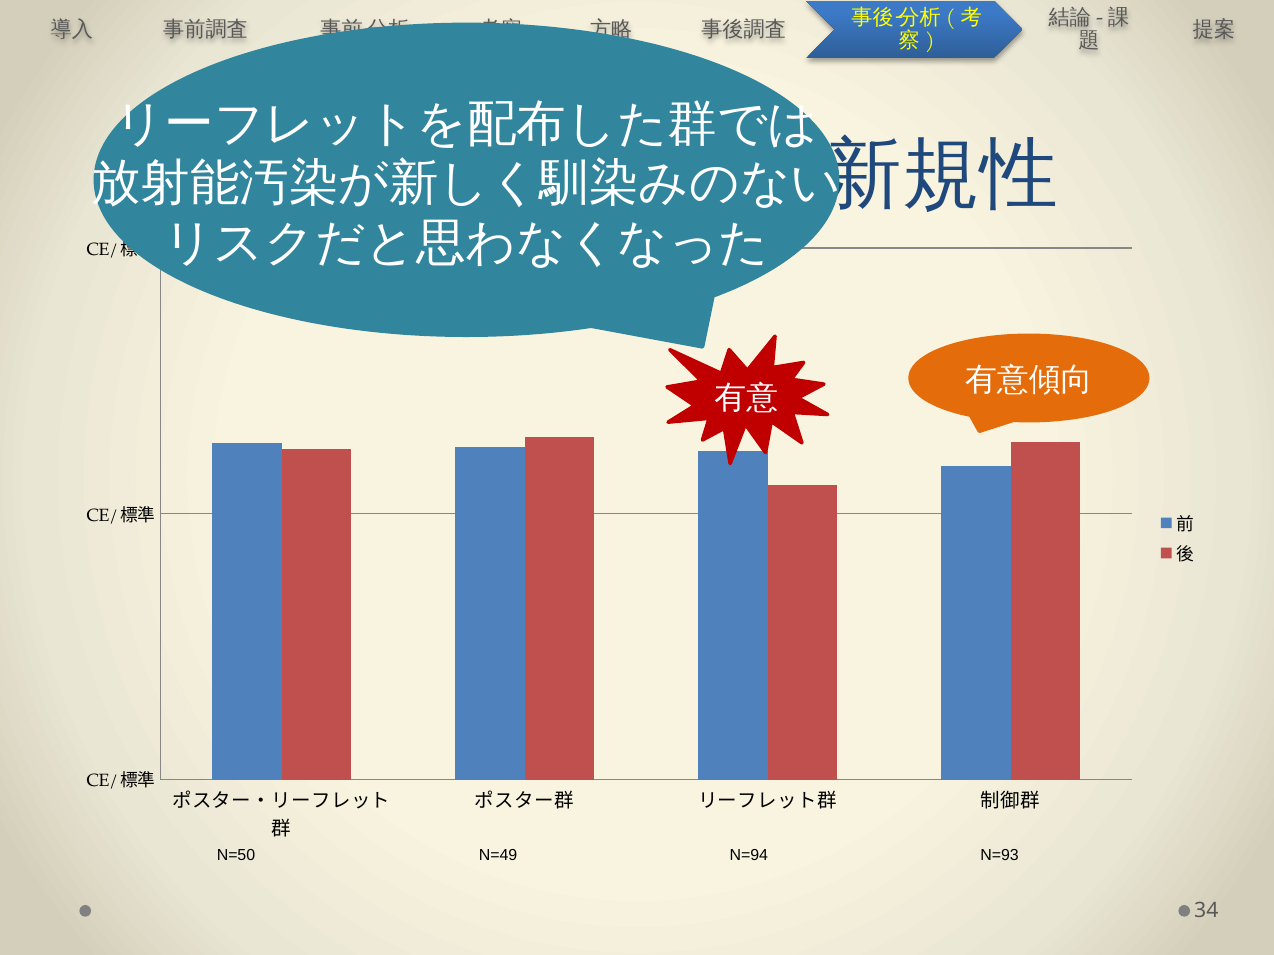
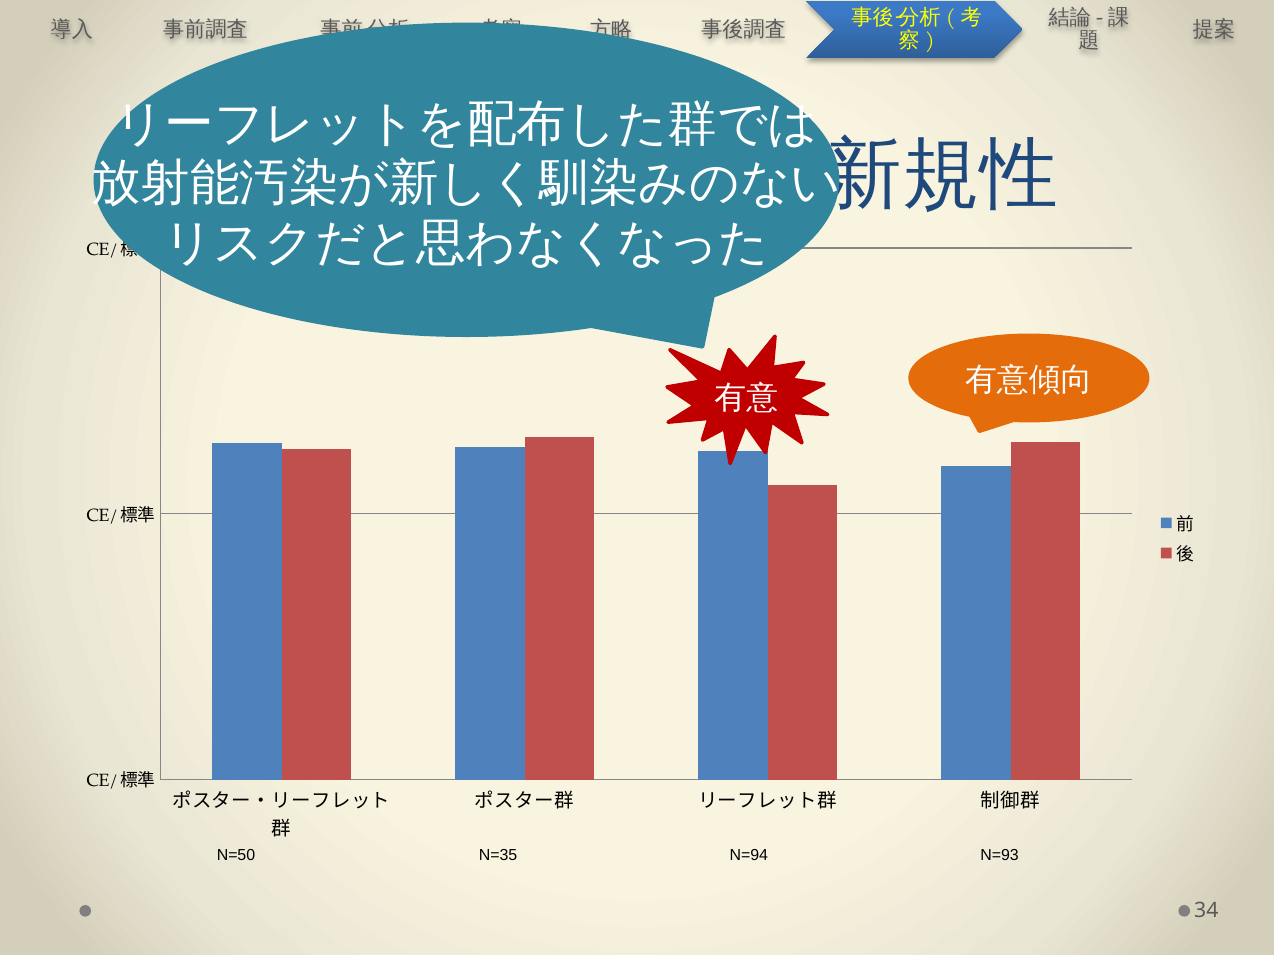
N=49: N=49 -> N=35
